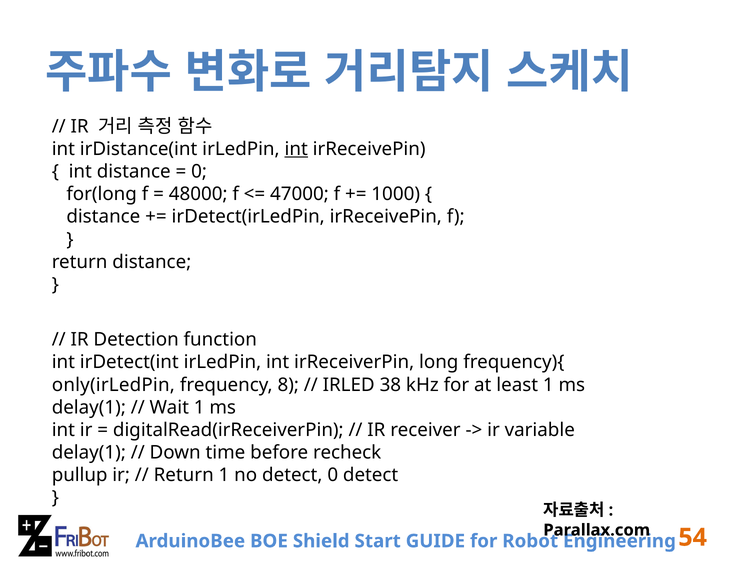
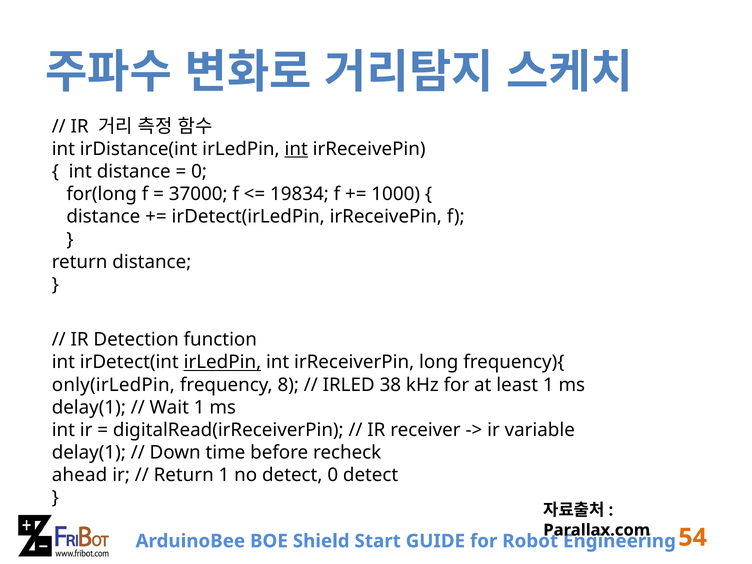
48000: 48000 -> 37000
47000: 47000 -> 19834
irLedPin at (222, 362) underline: none -> present
pullup: pullup -> ahead
